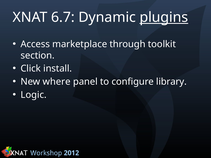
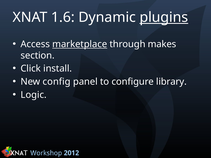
6.7: 6.7 -> 1.6
marketplace underline: none -> present
toolkit: toolkit -> makes
where: where -> config
